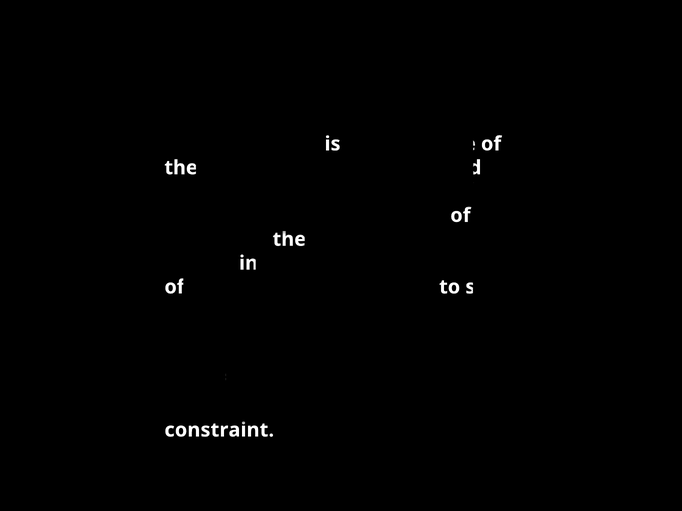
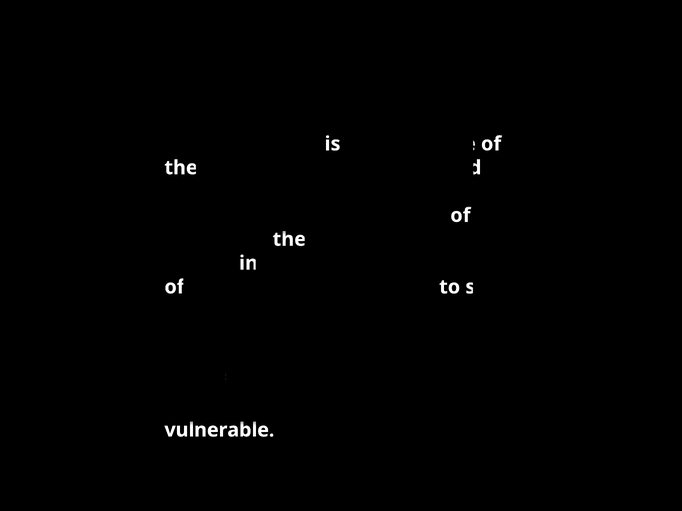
constraint: constraint -> vulnerable
